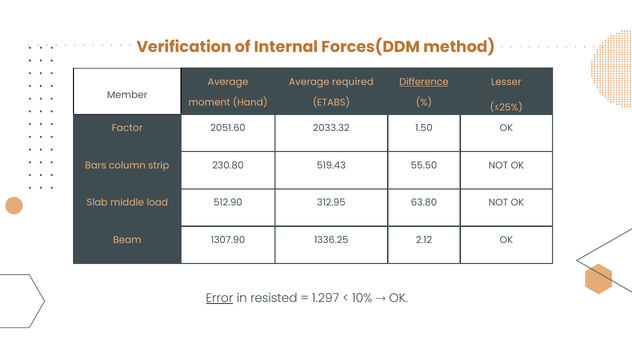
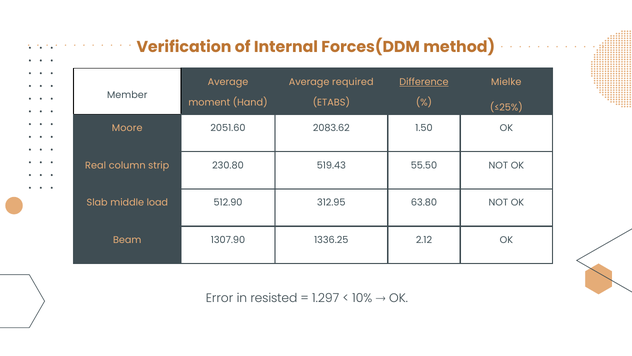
Lesser: Lesser -> Mielke
Factor: Factor -> Moore
2033.32: 2033.32 -> 2083.62
Bars: Bars -> Real
Error underline: present -> none
